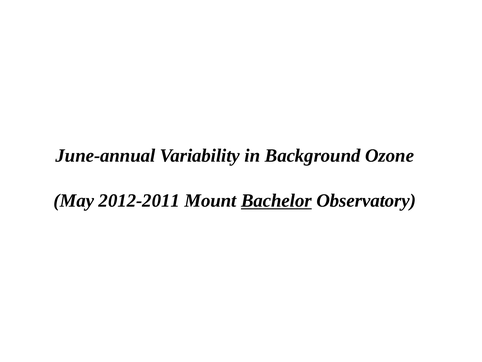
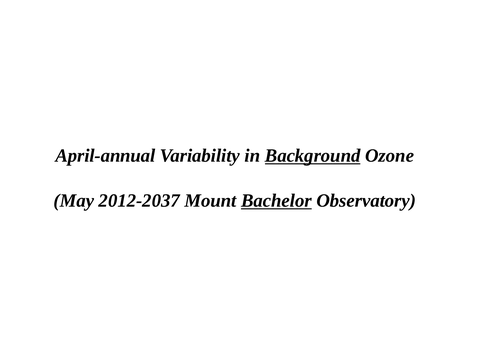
June-annual: June-annual -> April-annual
Background underline: none -> present
2012-2011: 2012-2011 -> 2012-2037
